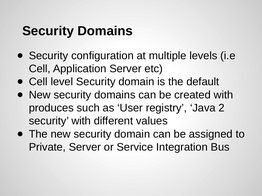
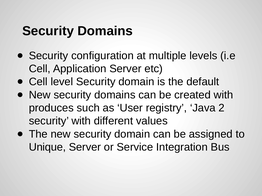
Private: Private -> Unique
